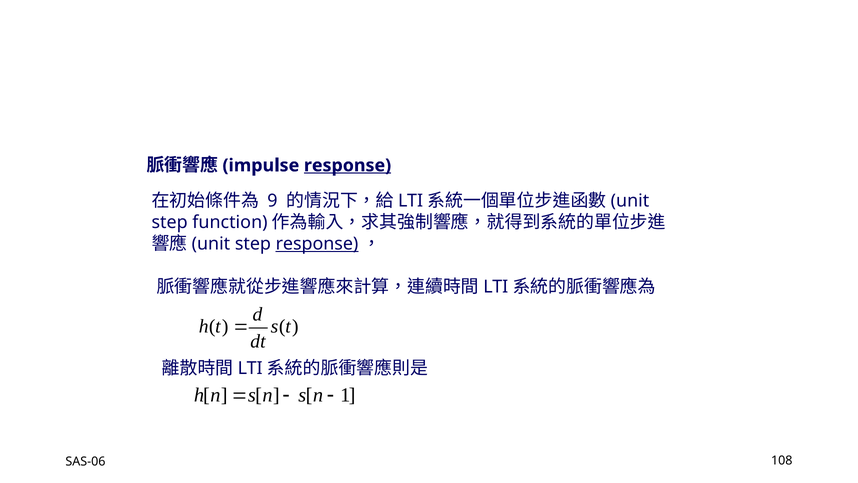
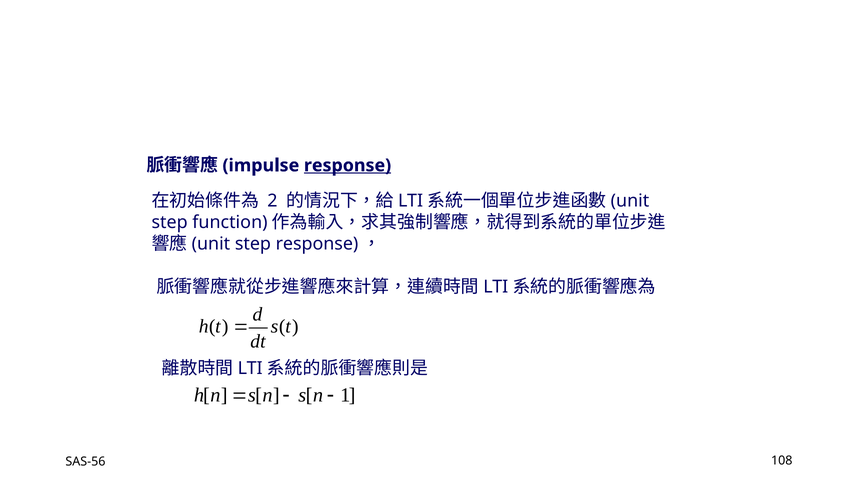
9: 9 -> 2
response at (317, 244) underline: present -> none
SAS-06: SAS-06 -> SAS-56
